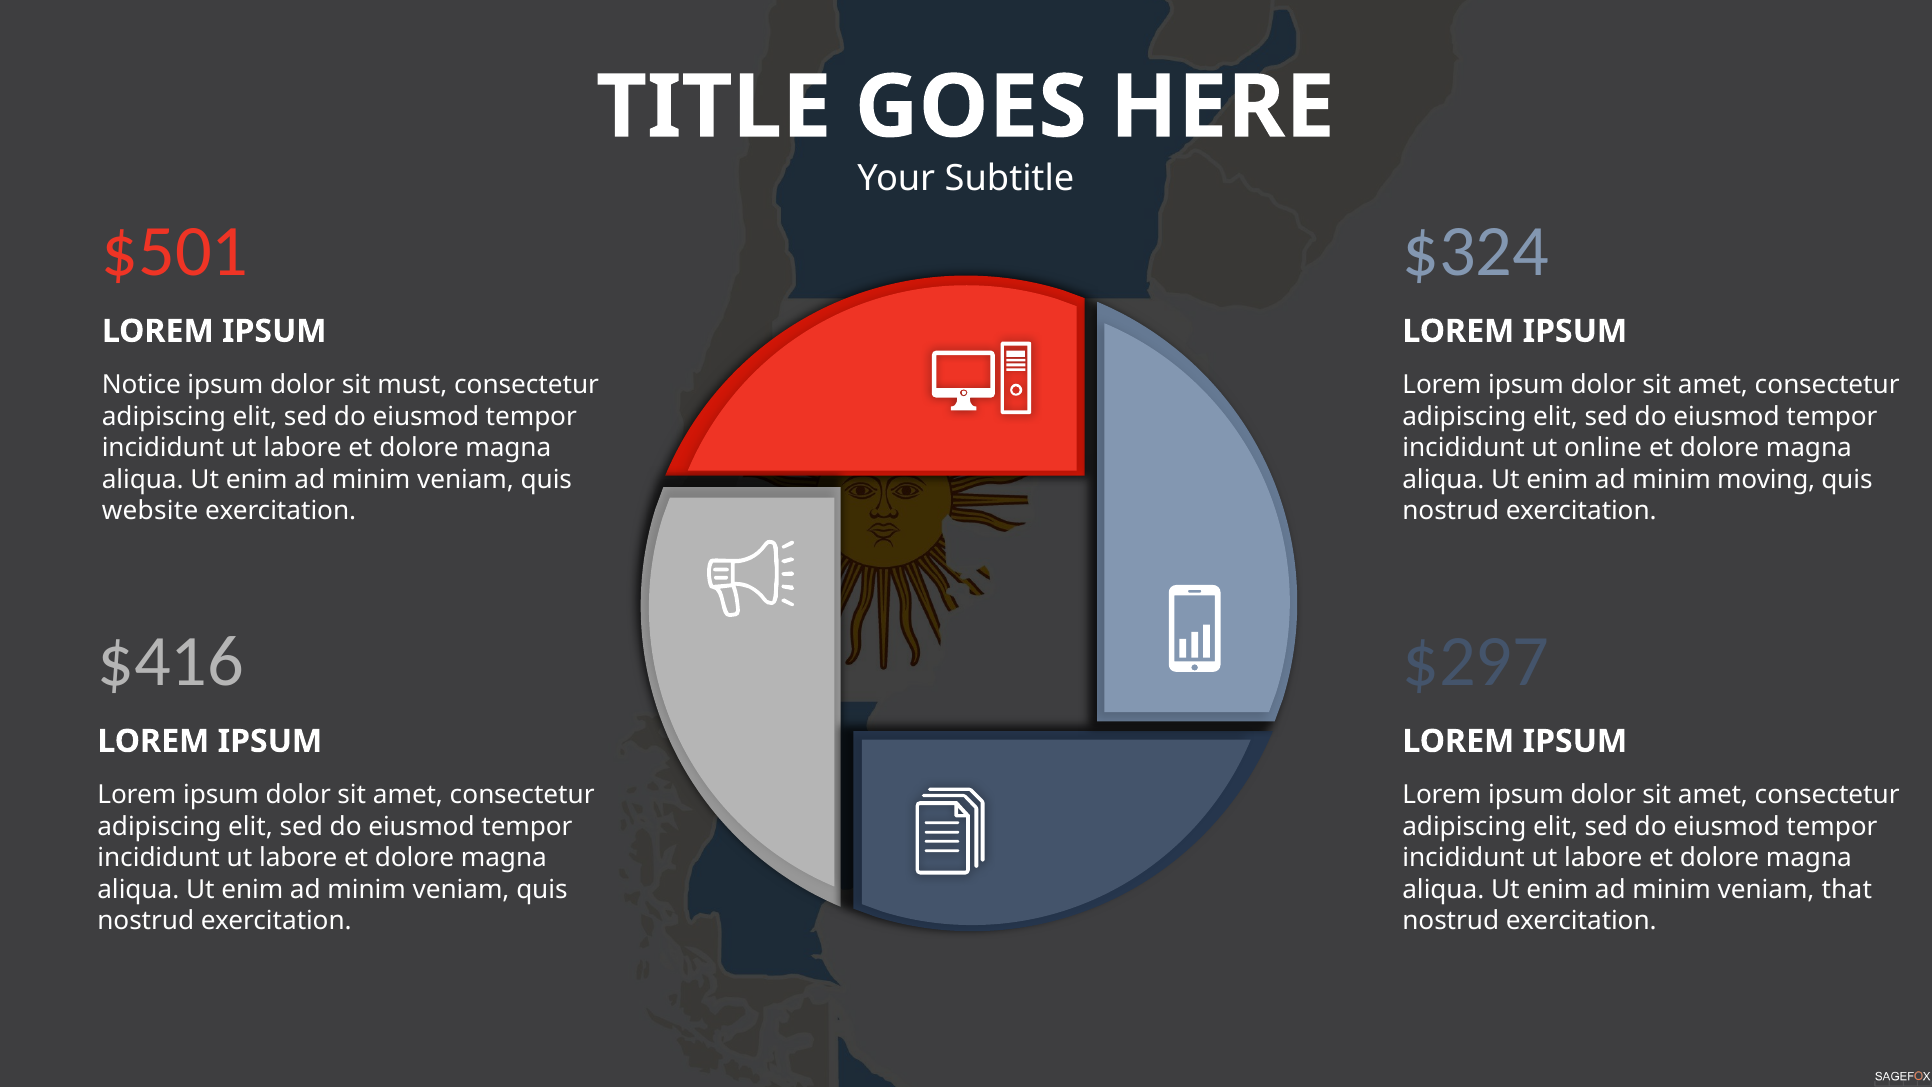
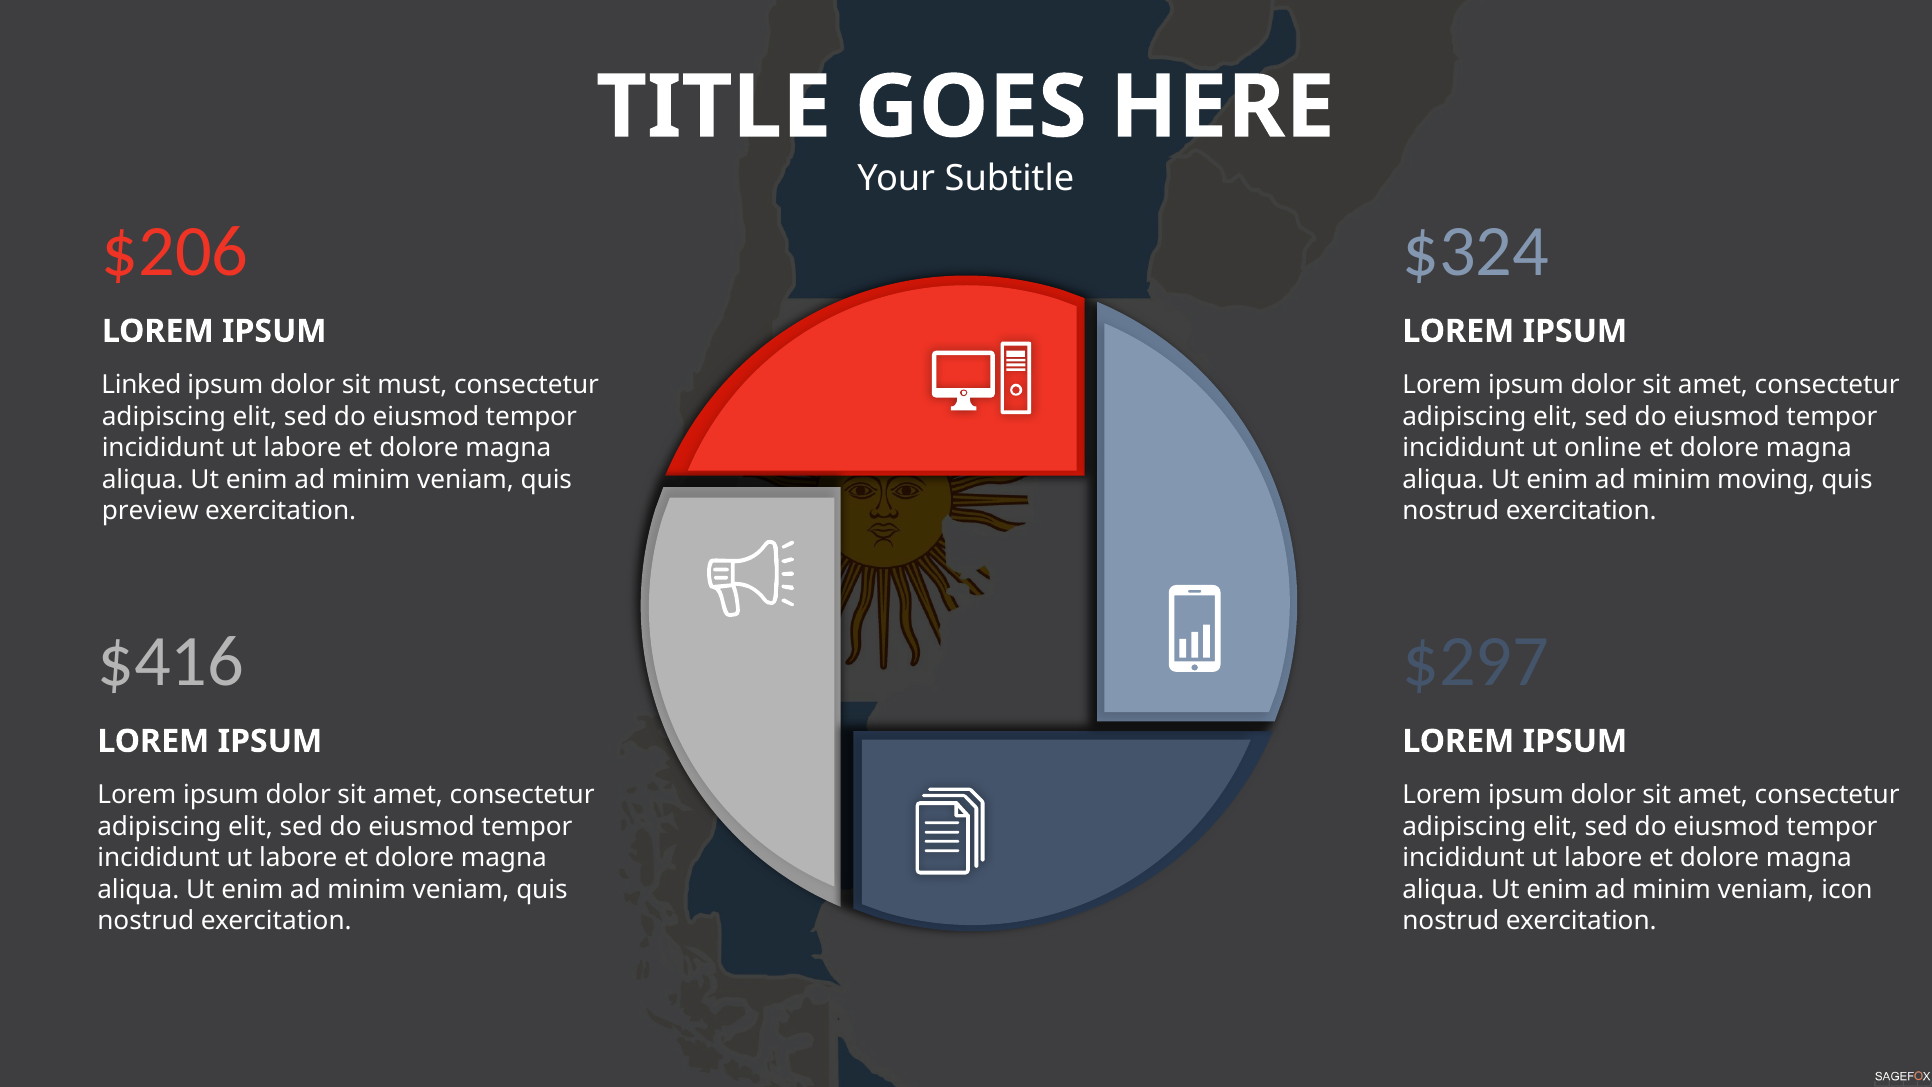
$501: $501 -> $206
Notice: Notice -> Linked
website: website -> preview
that: that -> icon
